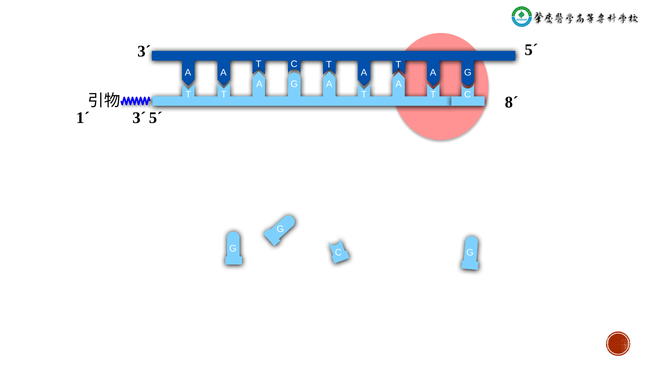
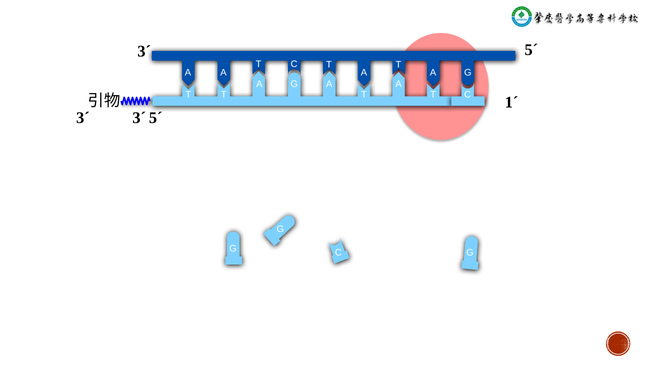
8´: 8´ -> 1´
1´ at (83, 118): 1´ -> 3´
